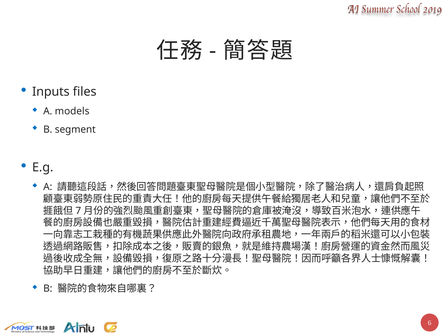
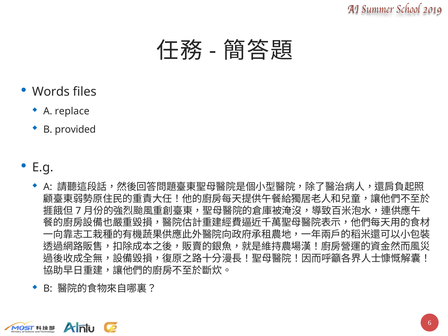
Inputs: Inputs -> Words
models: models -> replace
segment: segment -> provided
